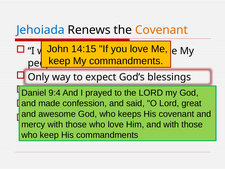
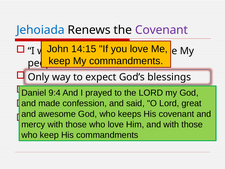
Covenant at (161, 30) colour: orange -> purple
